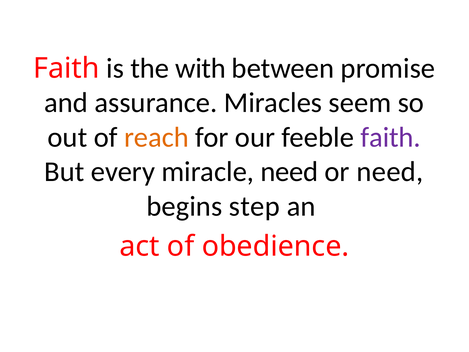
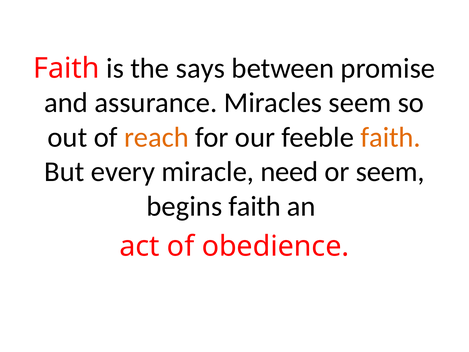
with: with -> says
faith at (391, 137) colour: purple -> orange
or need: need -> seem
begins step: step -> faith
